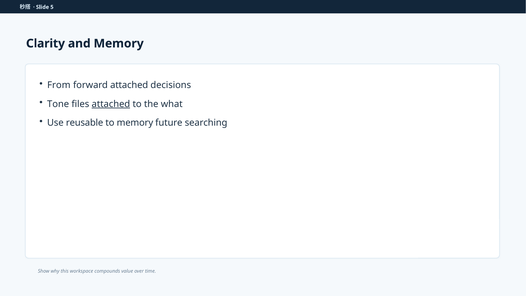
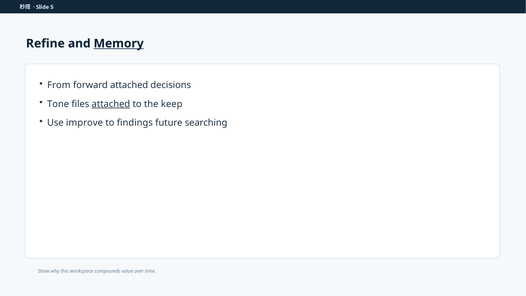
Clarity: Clarity -> Refine
Memory at (119, 43) underline: none -> present
what: what -> keep
reusable: reusable -> improve
to memory: memory -> findings
